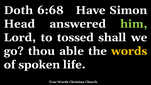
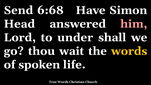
Doth: Doth -> Send
him colour: light green -> pink
tossed: tossed -> under
able: able -> wait
